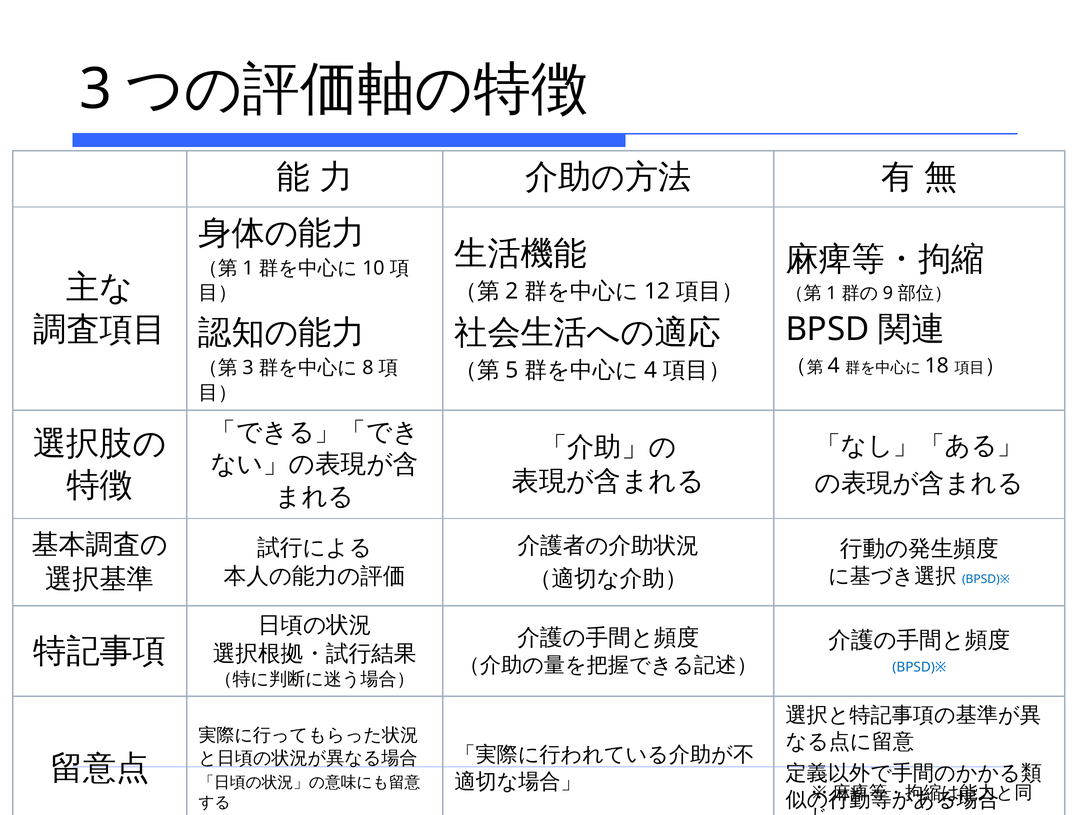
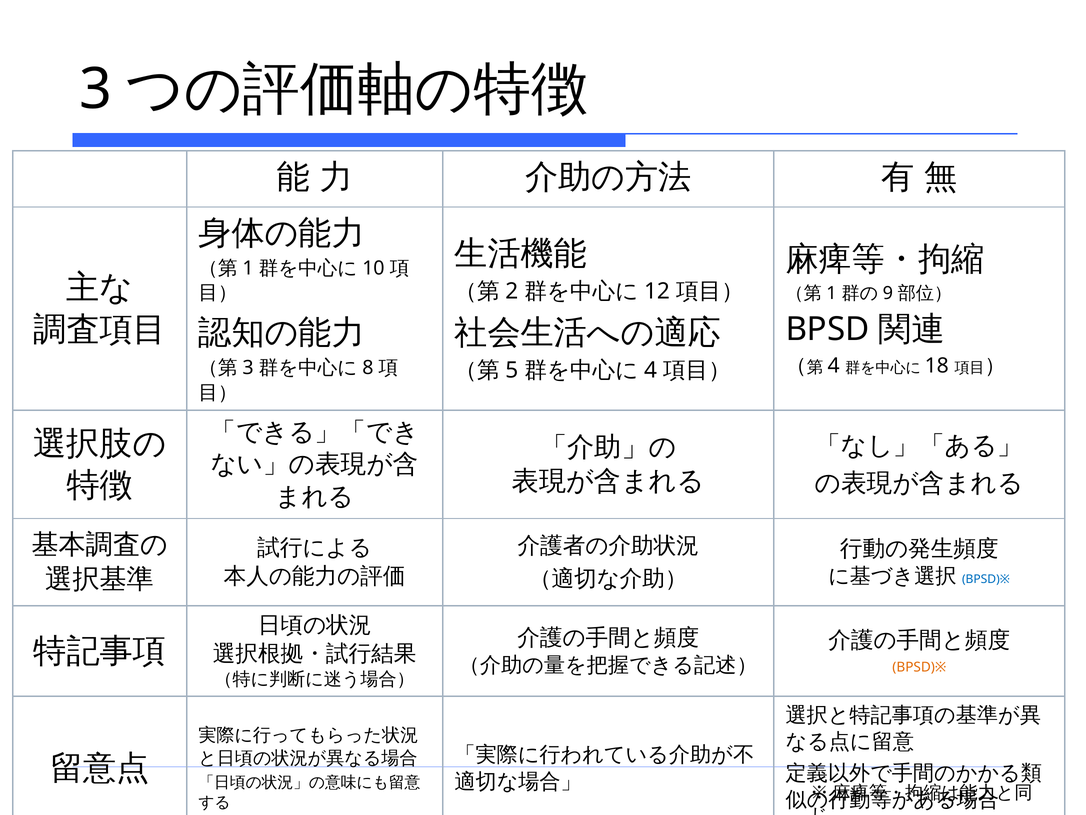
BPSD)※ at (919, 667) colour: blue -> orange
